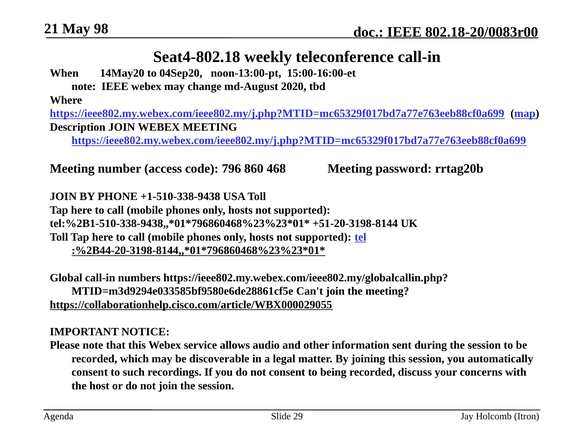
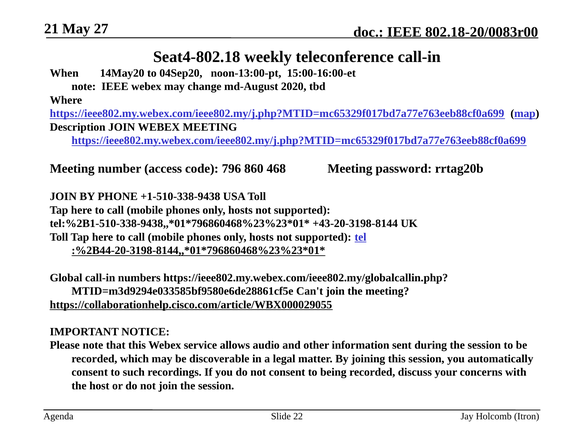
98: 98 -> 27
+51-20-3198-8144: +51-20-3198-8144 -> +43-20-3198-8144
29: 29 -> 22
